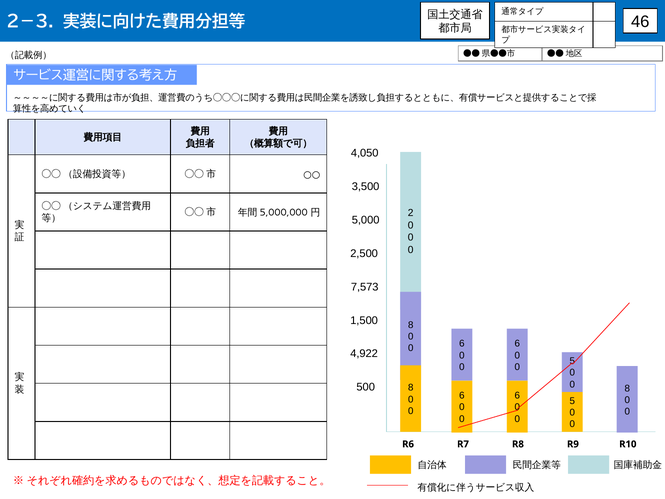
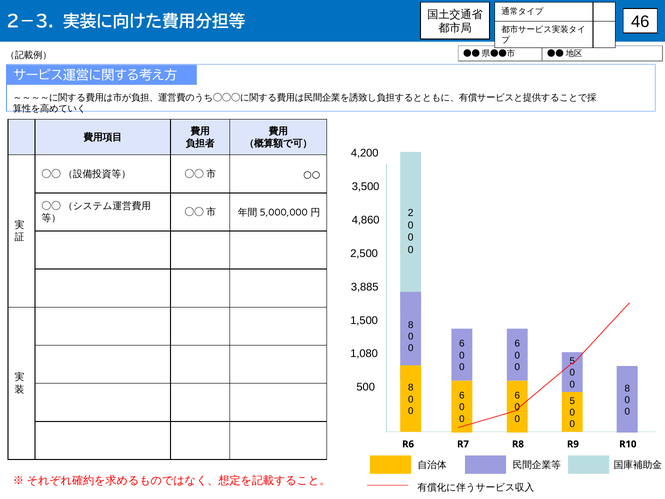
4,050: 4,050 -> 4,200
5,000: 5,000 -> 4,860
7,573: 7,573 -> 3,885
4,922: 4,922 -> 1,080
